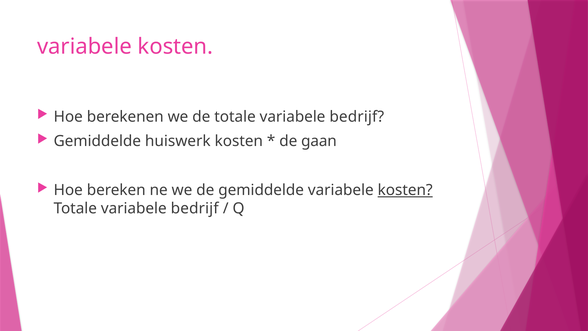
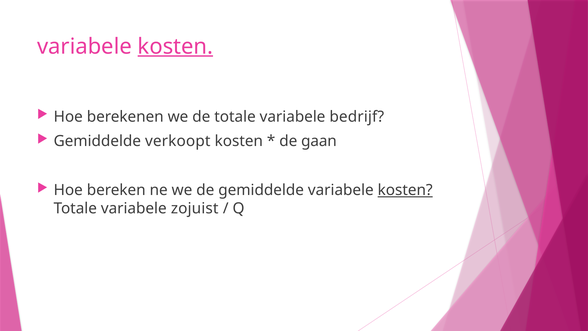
kosten at (175, 46) underline: none -> present
huiswerk: huiswerk -> verkoopt
bedrijf at (195, 208): bedrijf -> zojuist
